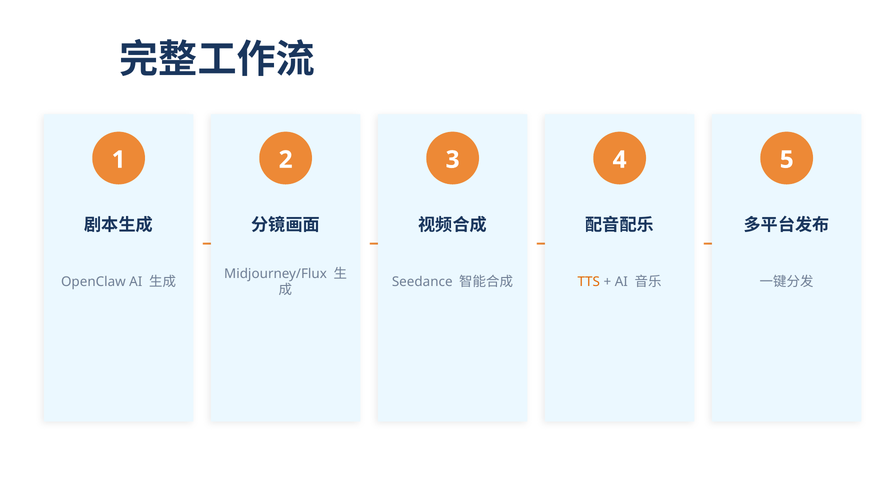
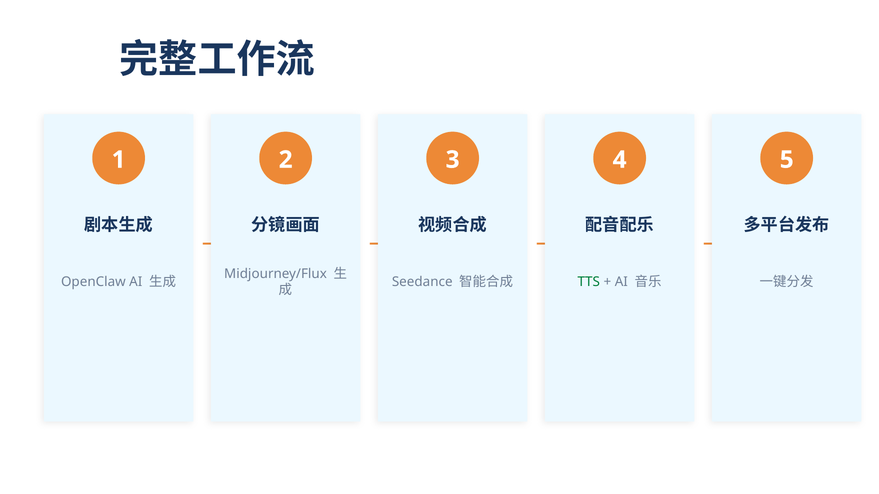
TTS colour: orange -> green
